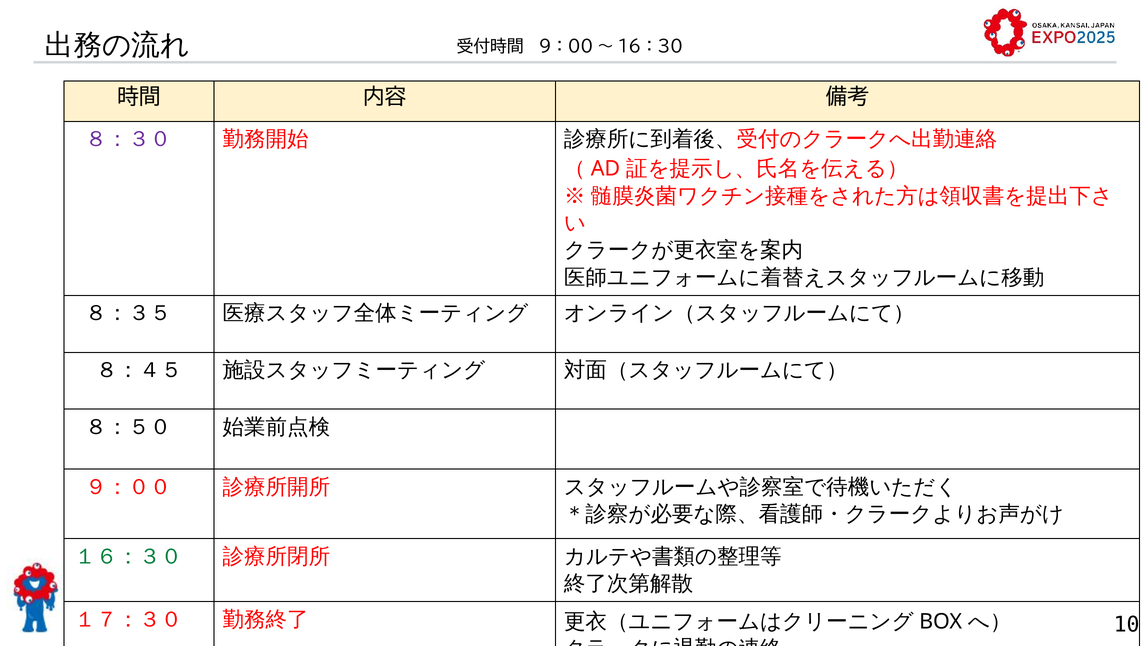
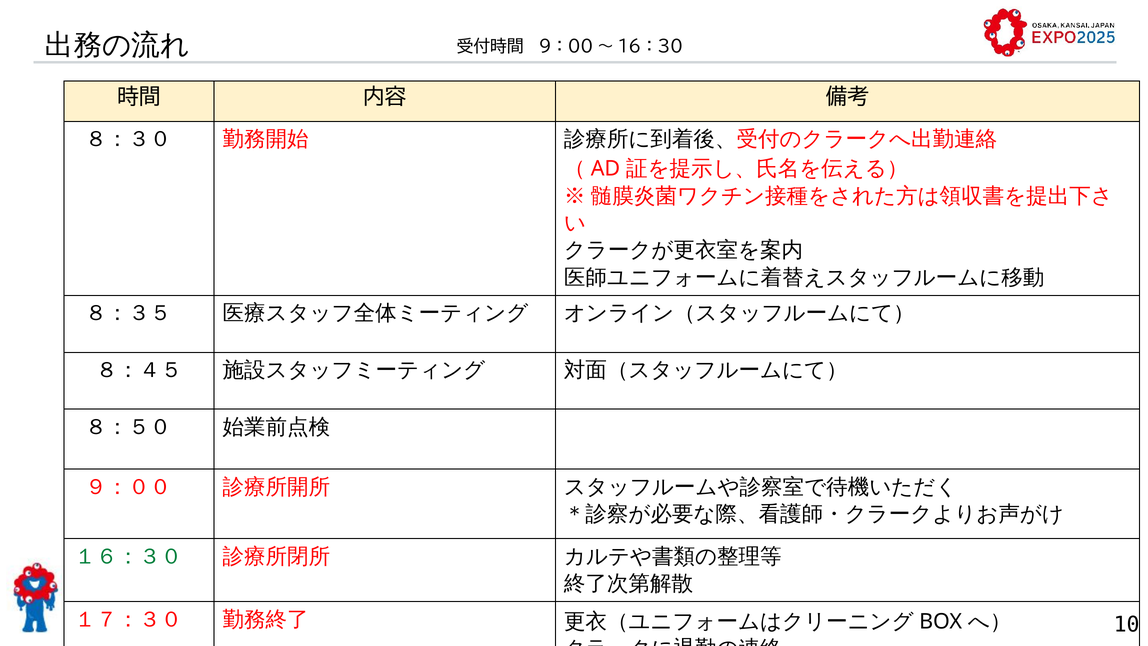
８：３０ colour: purple -> black
